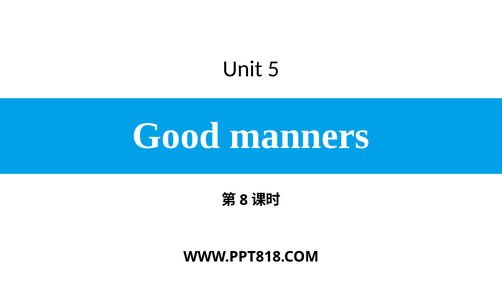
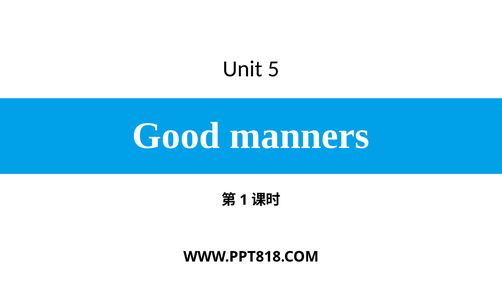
8: 8 -> 1
